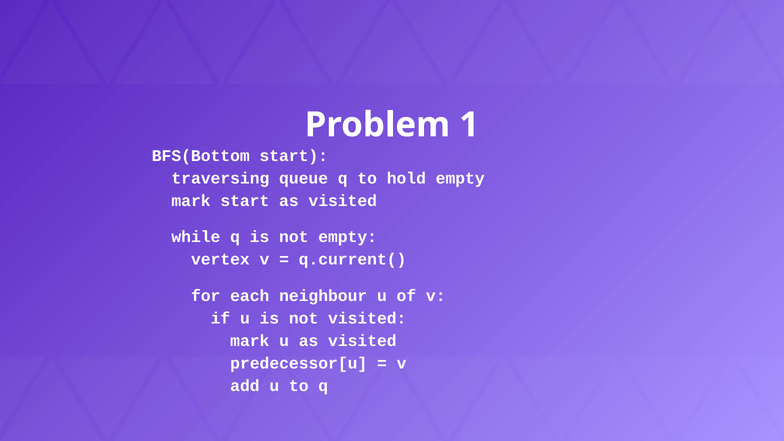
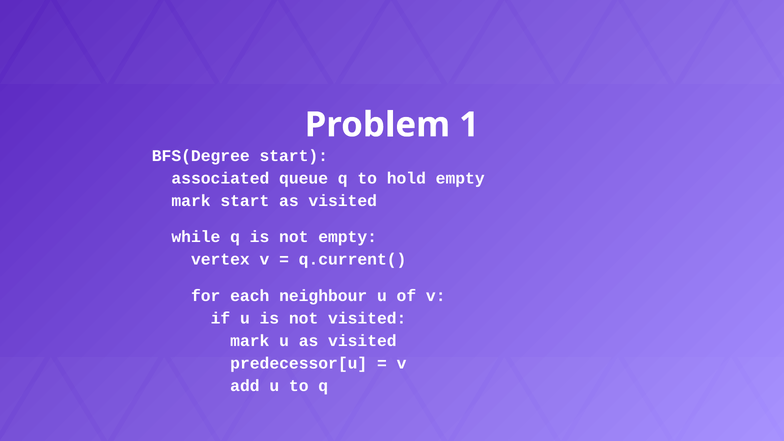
BFS(Bottom: BFS(Bottom -> BFS(Degree
traversing: traversing -> associated
